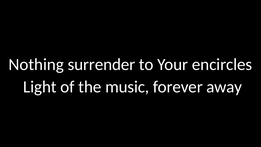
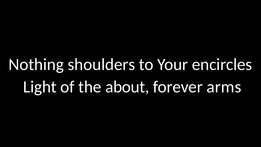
surrender: surrender -> shoulders
music: music -> about
away: away -> arms
